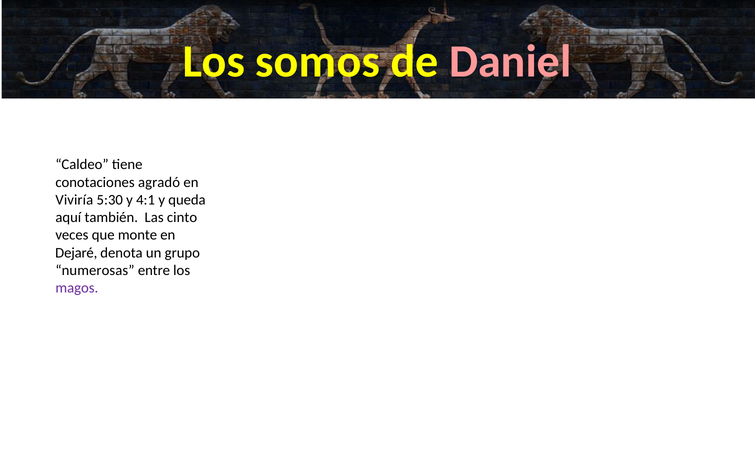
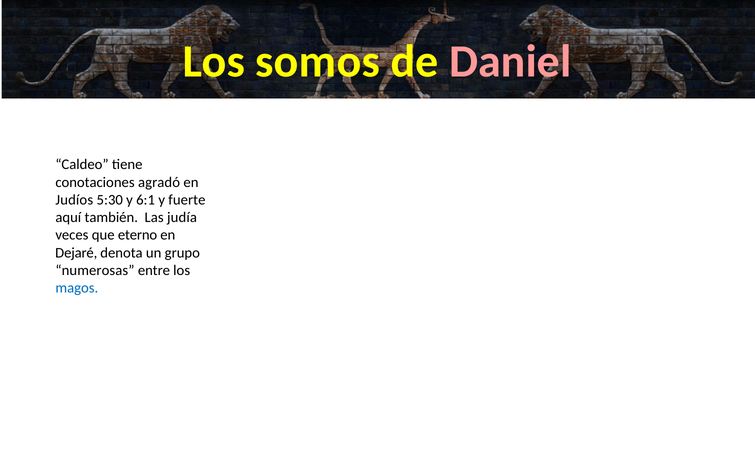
Viviría: Viviría -> Judíos
4:1: 4:1 -> 6:1
queda: queda -> fuerte
cinto: cinto -> judía
monte: monte -> eterno
magos colour: purple -> blue
